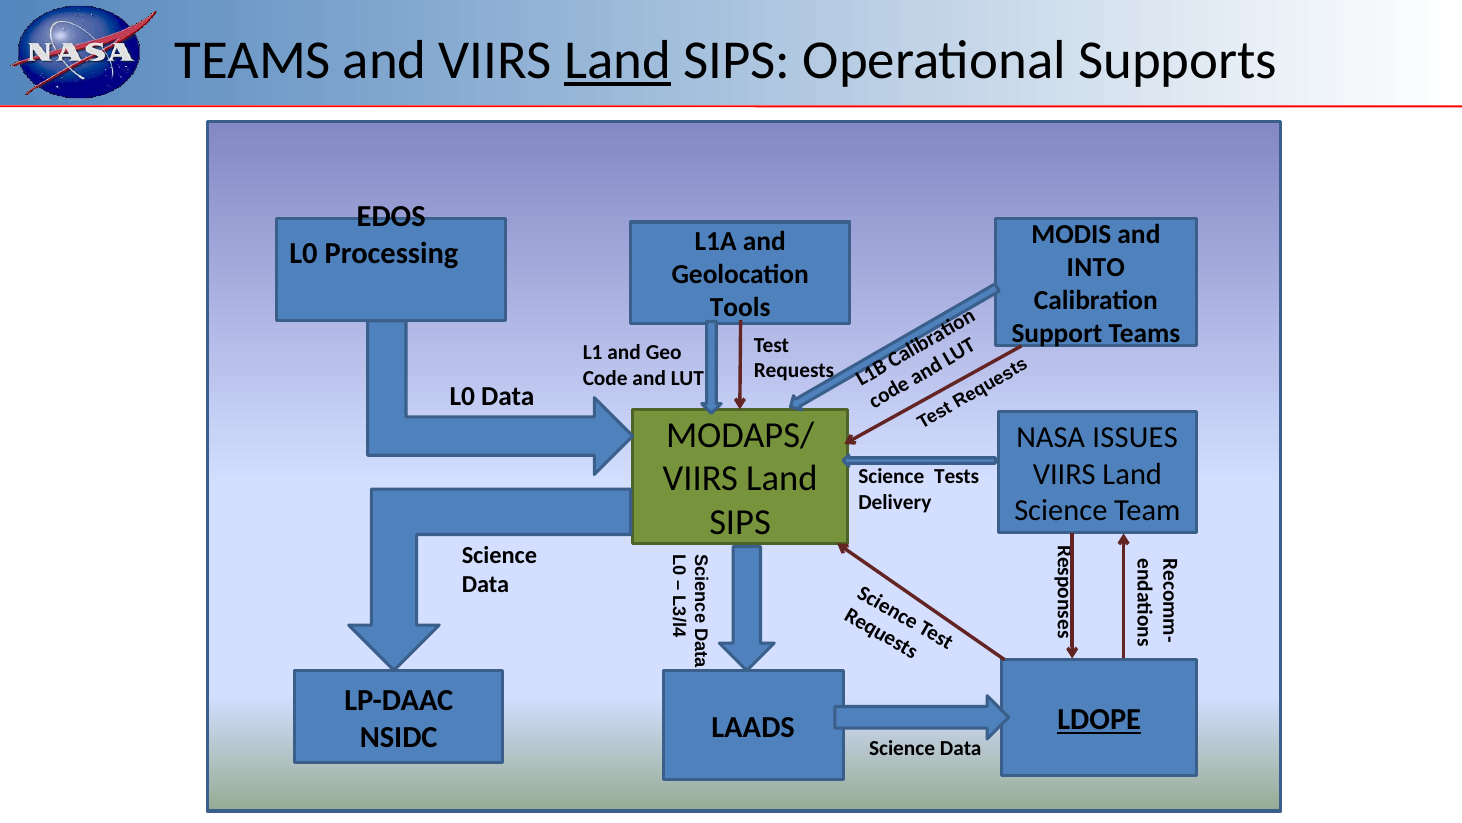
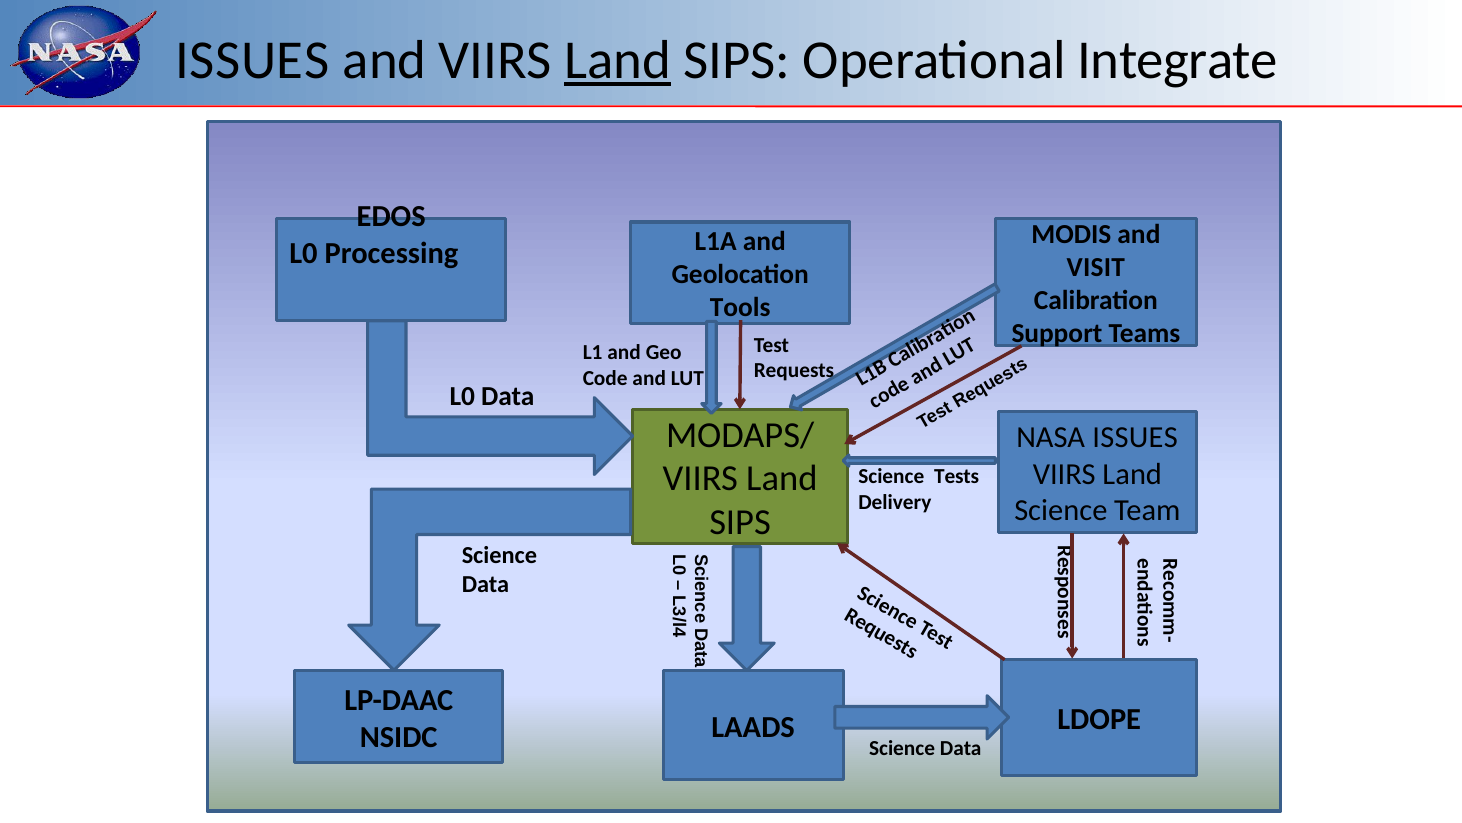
TEAMS at (253, 60): TEAMS -> ISSUES
Supports: Supports -> Integrate
INTO: INTO -> VISIT
LDOPE underline: present -> none
